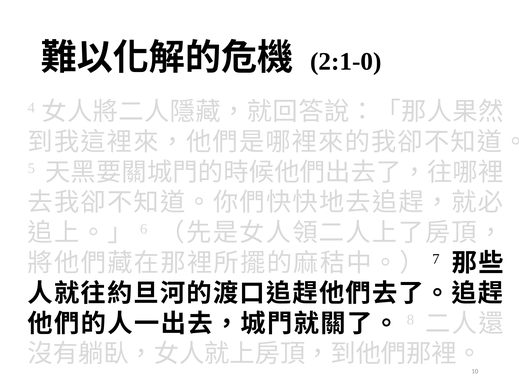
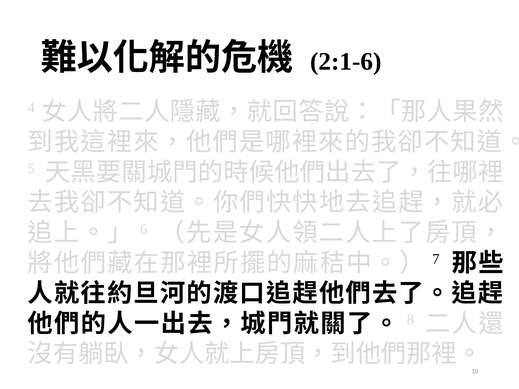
2:1-0: 2:1-0 -> 2:1-6
